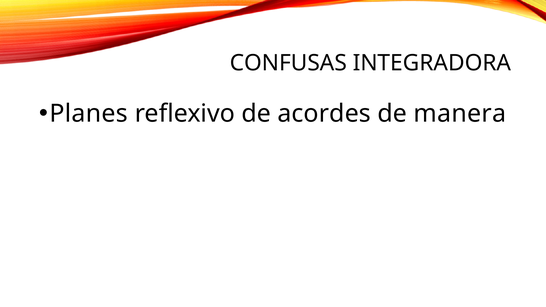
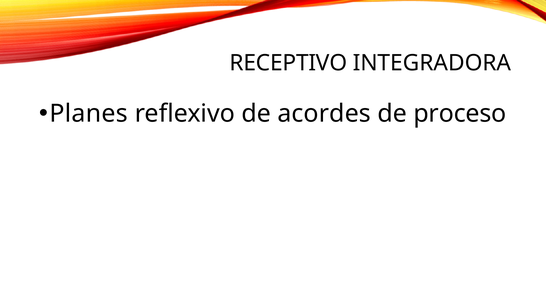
CONFUSAS: CONFUSAS -> RECEPTIVO
manera: manera -> proceso
